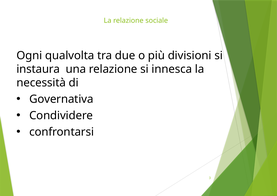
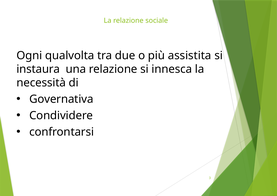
divisioni: divisioni -> assistita
